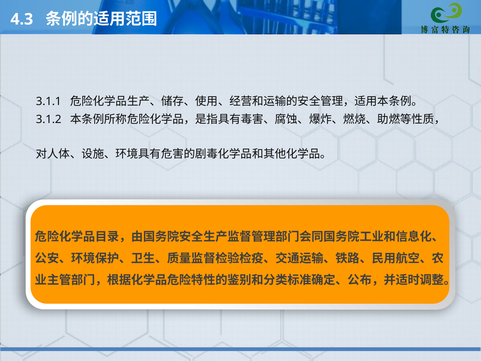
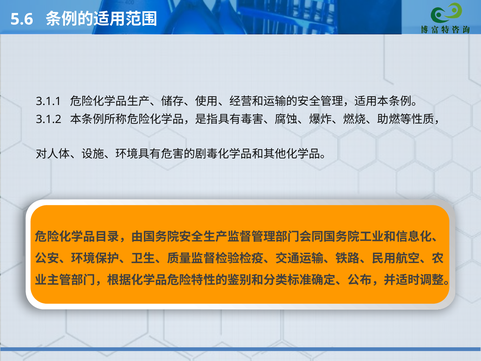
4.3: 4.3 -> 5.6
